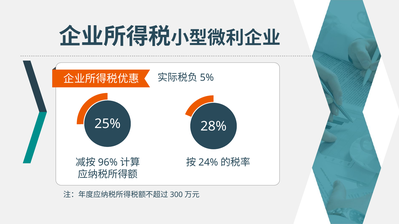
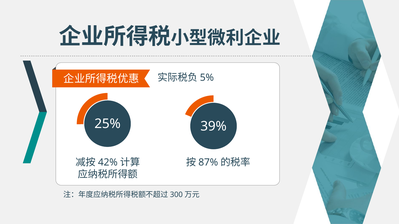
28%: 28% -> 39%
24%: 24% -> 87%
96%: 96% -> 42%
